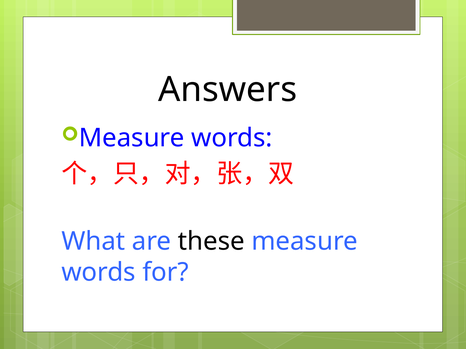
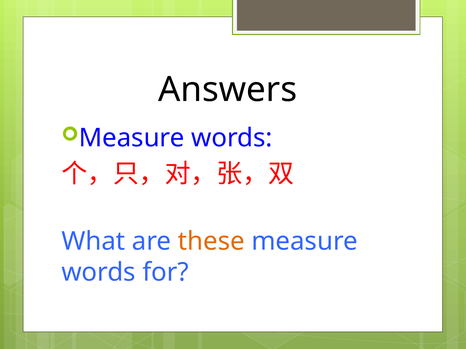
these colour: black -> orange
